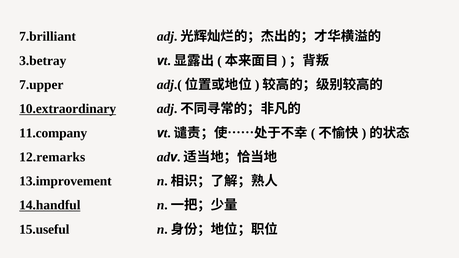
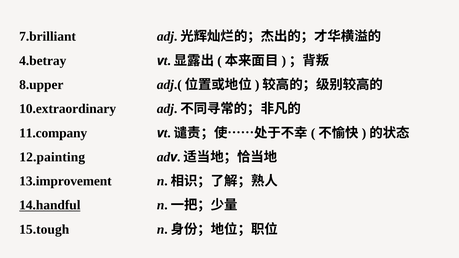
3.betray: 3.betray -> 4.betray
7.upper: 7.upper -> 8.upper
10.extraordinary underline: present -> none
12.remarks: 12.remarks -> 12.painting
15.useful: 15.useful -> 15.tough
